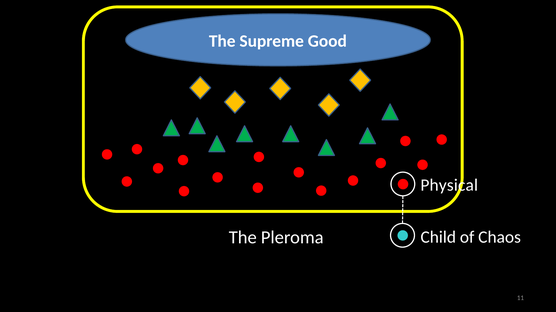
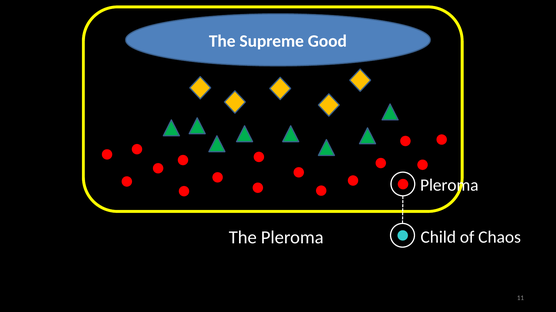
Physical at (449, 185): Physical -> Pleroma
